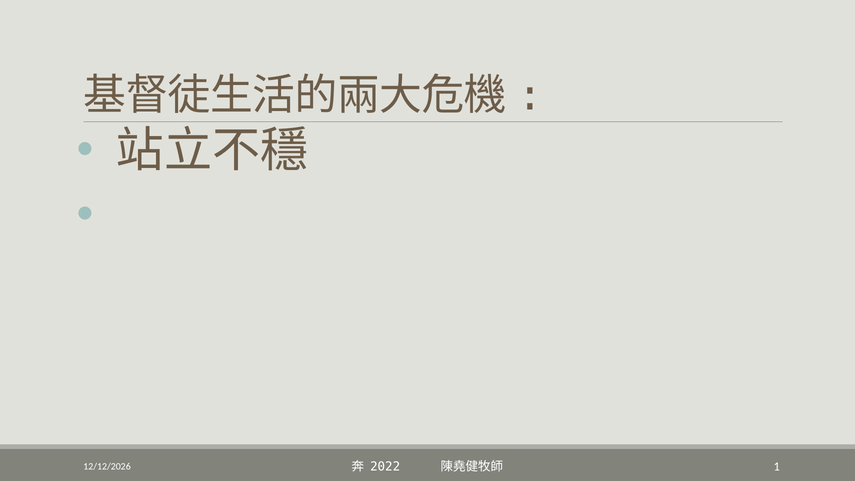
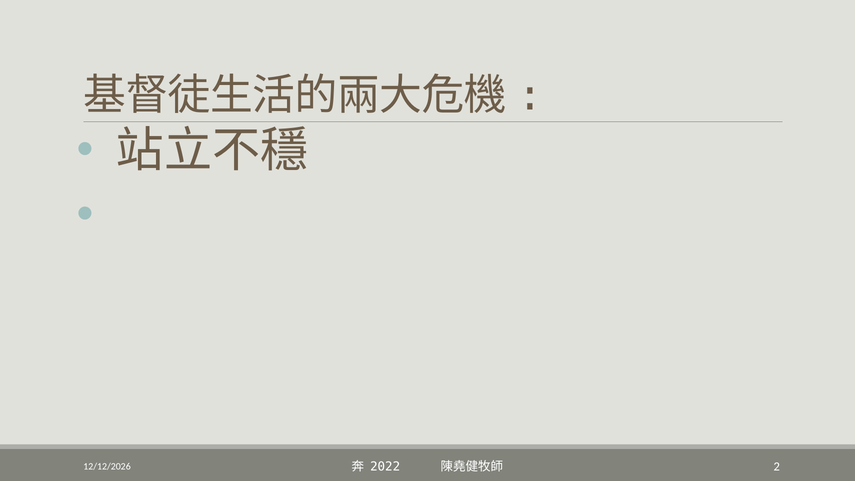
1: 1 -> 2
